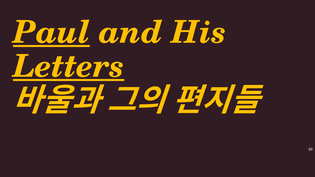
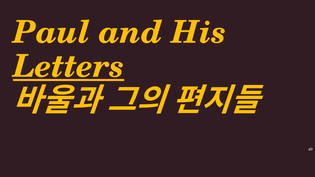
Paul underline: present -> none
